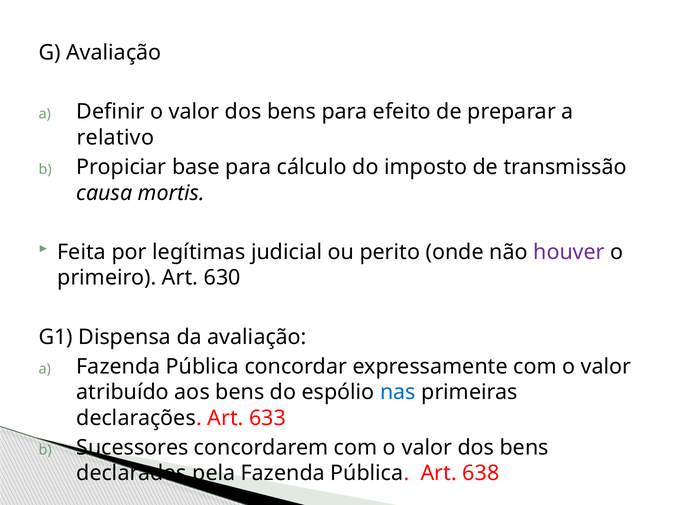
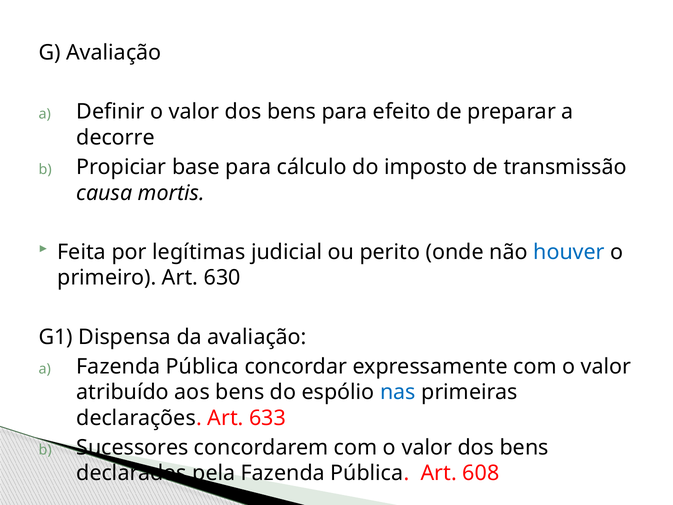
relativo: relativo -> decorre
houver colour: purple -> blue
638: 638 -> 608
